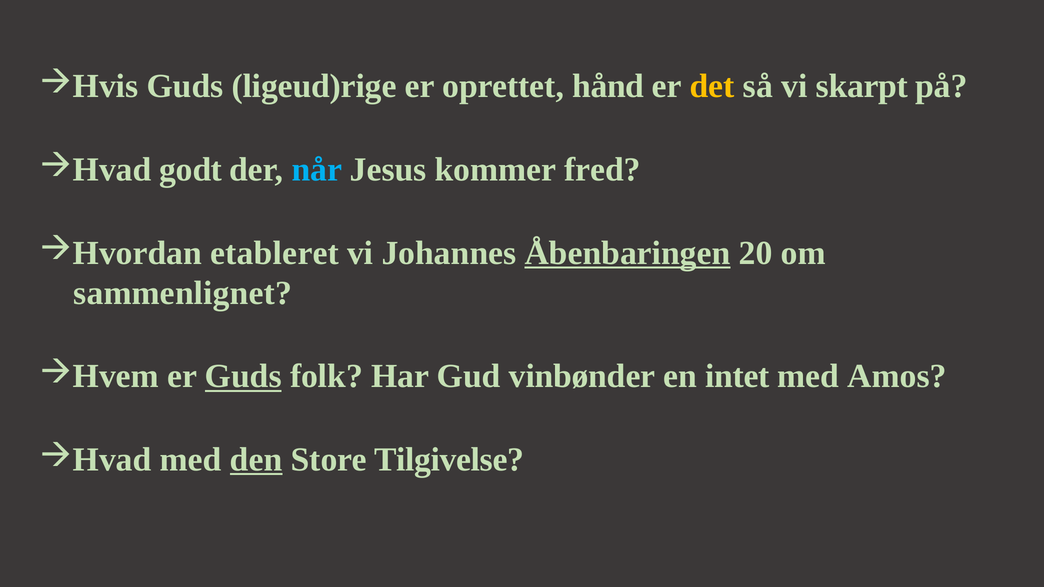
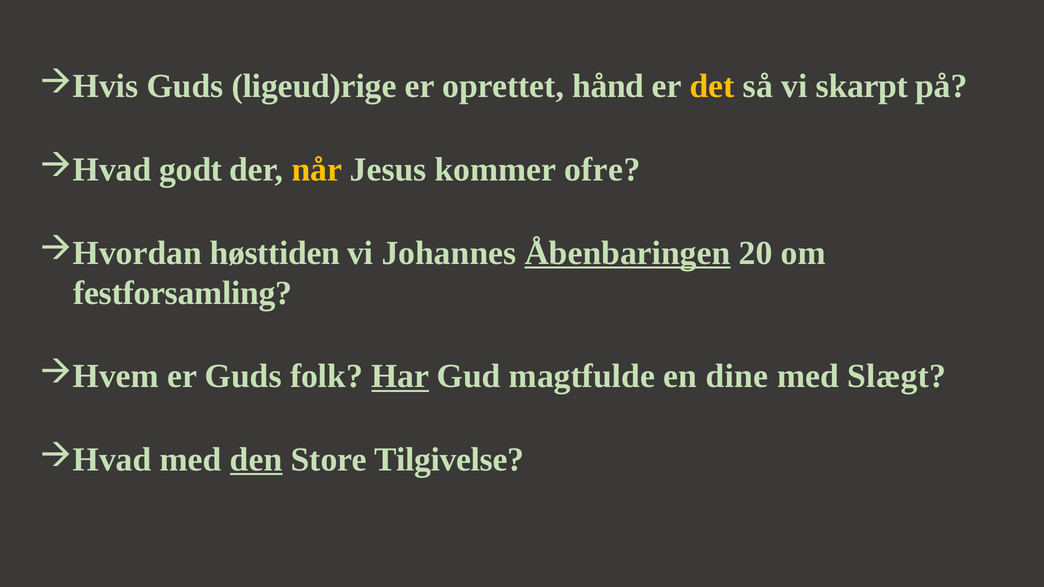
når colour: light blue -> yellow
fred: fred -> ofre
etableret: etableret -> høsttiden
sammenlignet: sammenlignet -> festforsamling
Guds at (243, 376) underline: present -> none
Har underline: none -> present
vinbønder: vinbønder -> magtfulde
intet: intet -> dine
Amos: Amos -> Slægt
